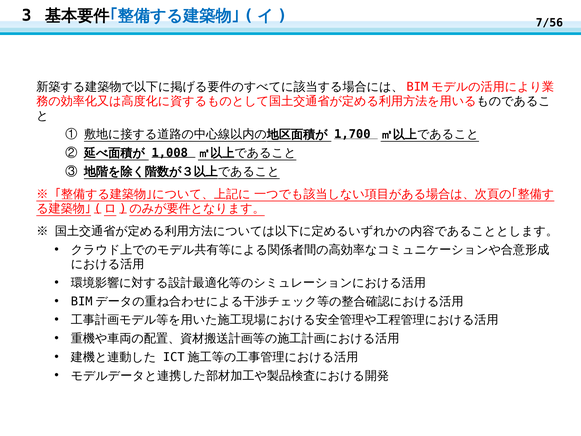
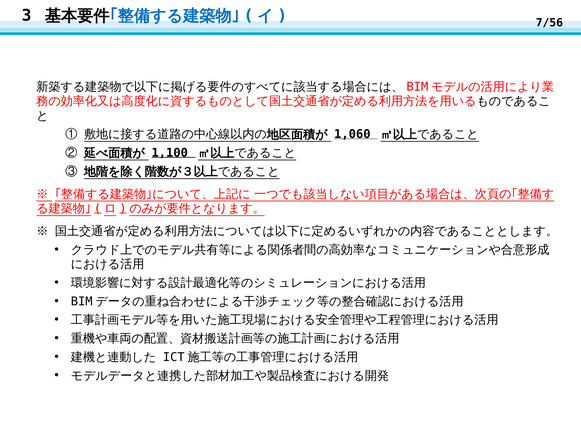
1,700: 1,700 -> 1,060
1,008: 1,008 -> 1,100
